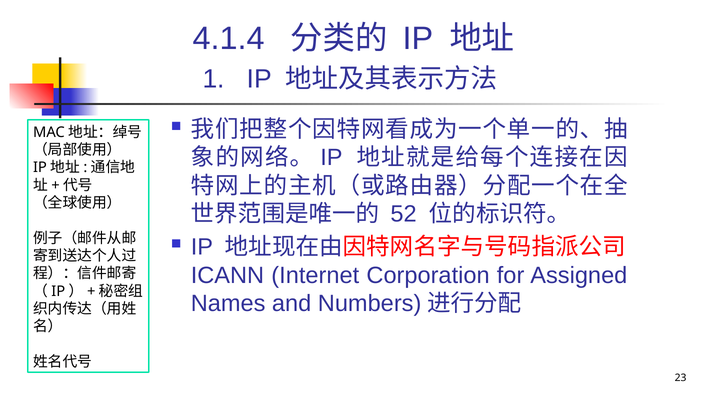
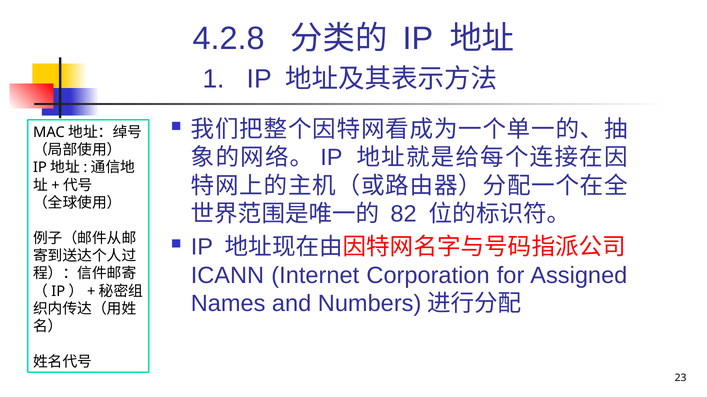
4.1.4: 4.1.4 -> 4.2.8
52: 52 -> 82
